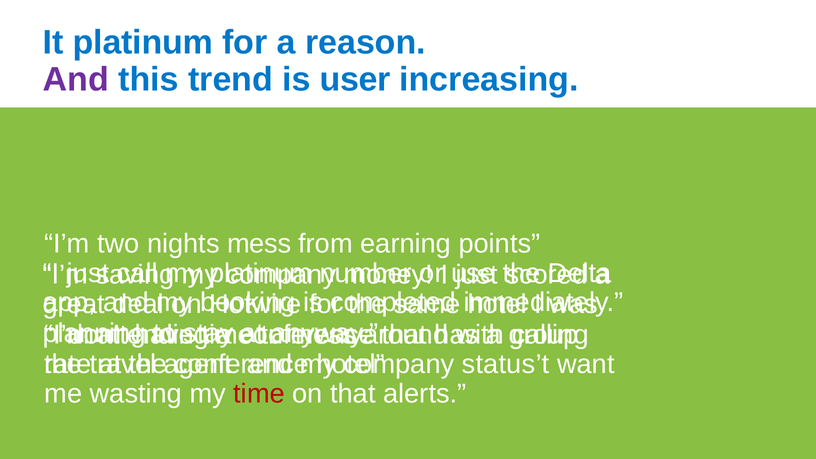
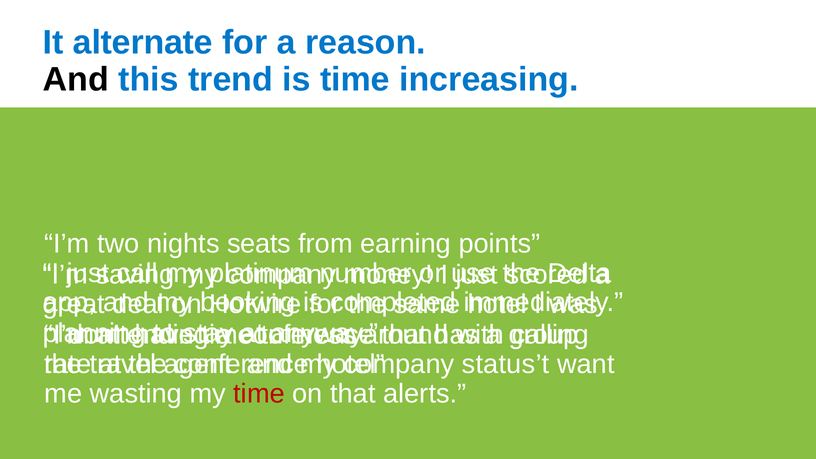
It platinum: platinum -> alternate
And at (76, 79) colour: purple -> black
is user: user -> time
nights mess: mess -> seats
